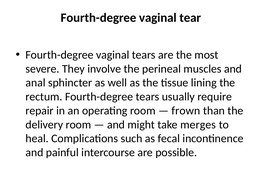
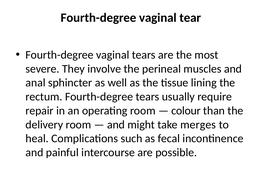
frown: frown -> colour
